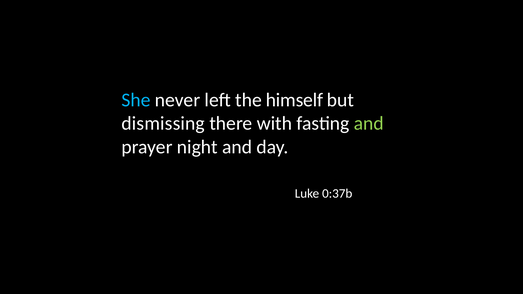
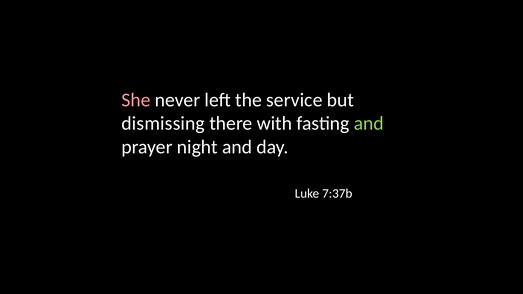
She colour: light blue -> pink
himself: himself -> service
0:37b: 0:37b -> 7:37b
